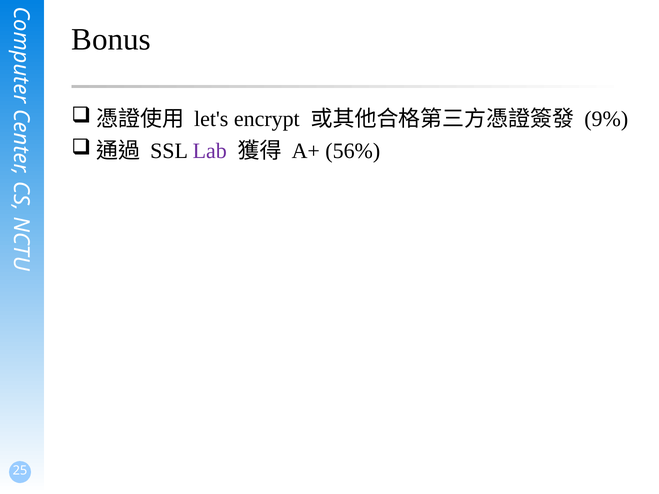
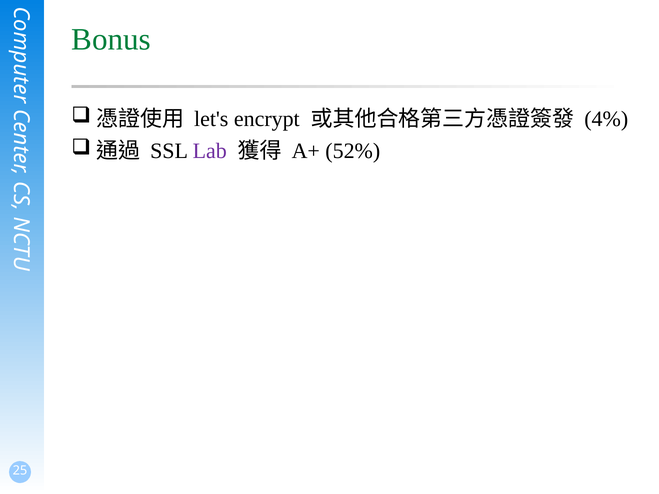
Bonus colour: black -> green
9%: 9% -> 4%
56%: 56% -> 52%
